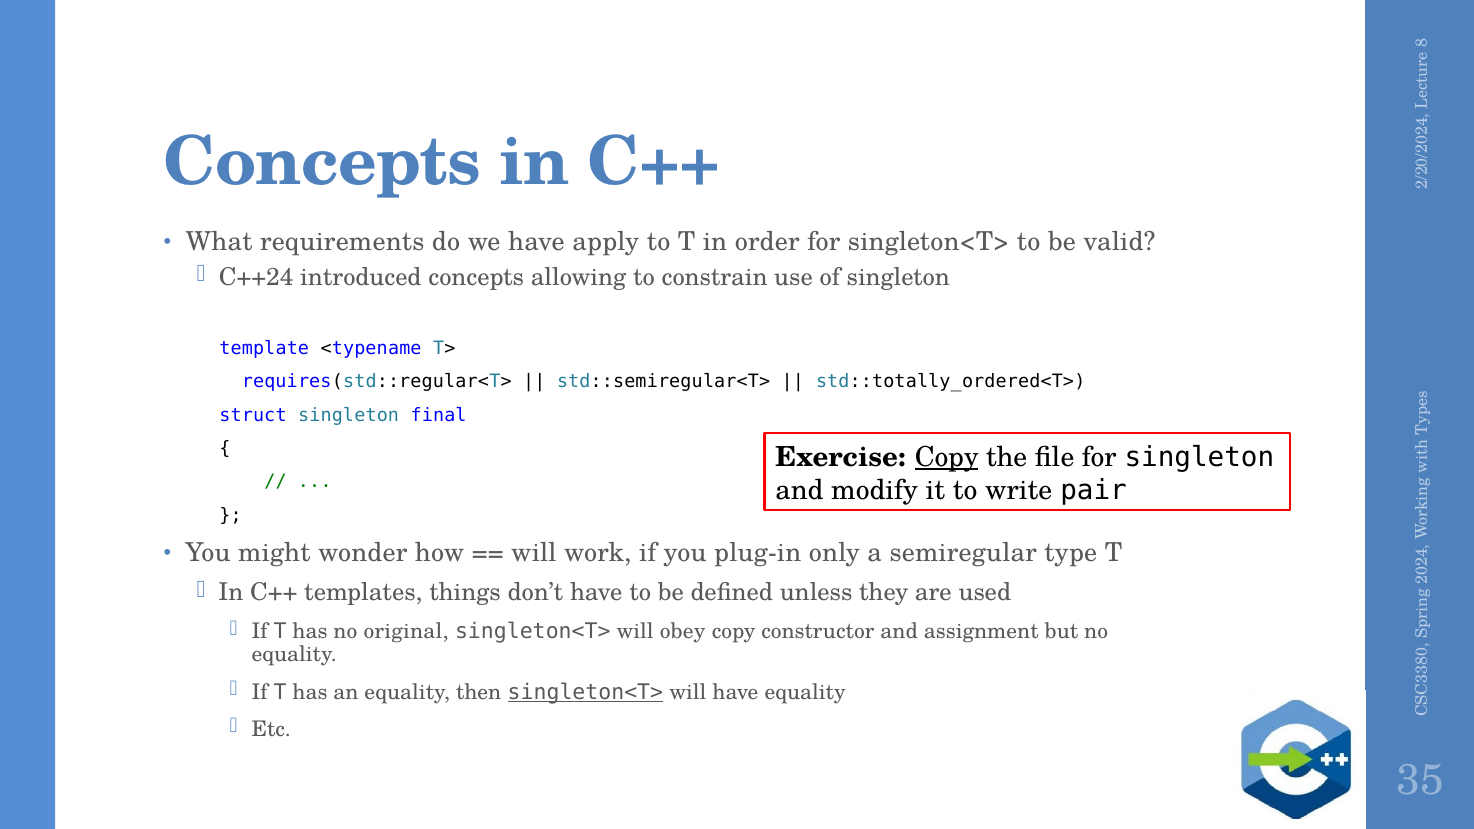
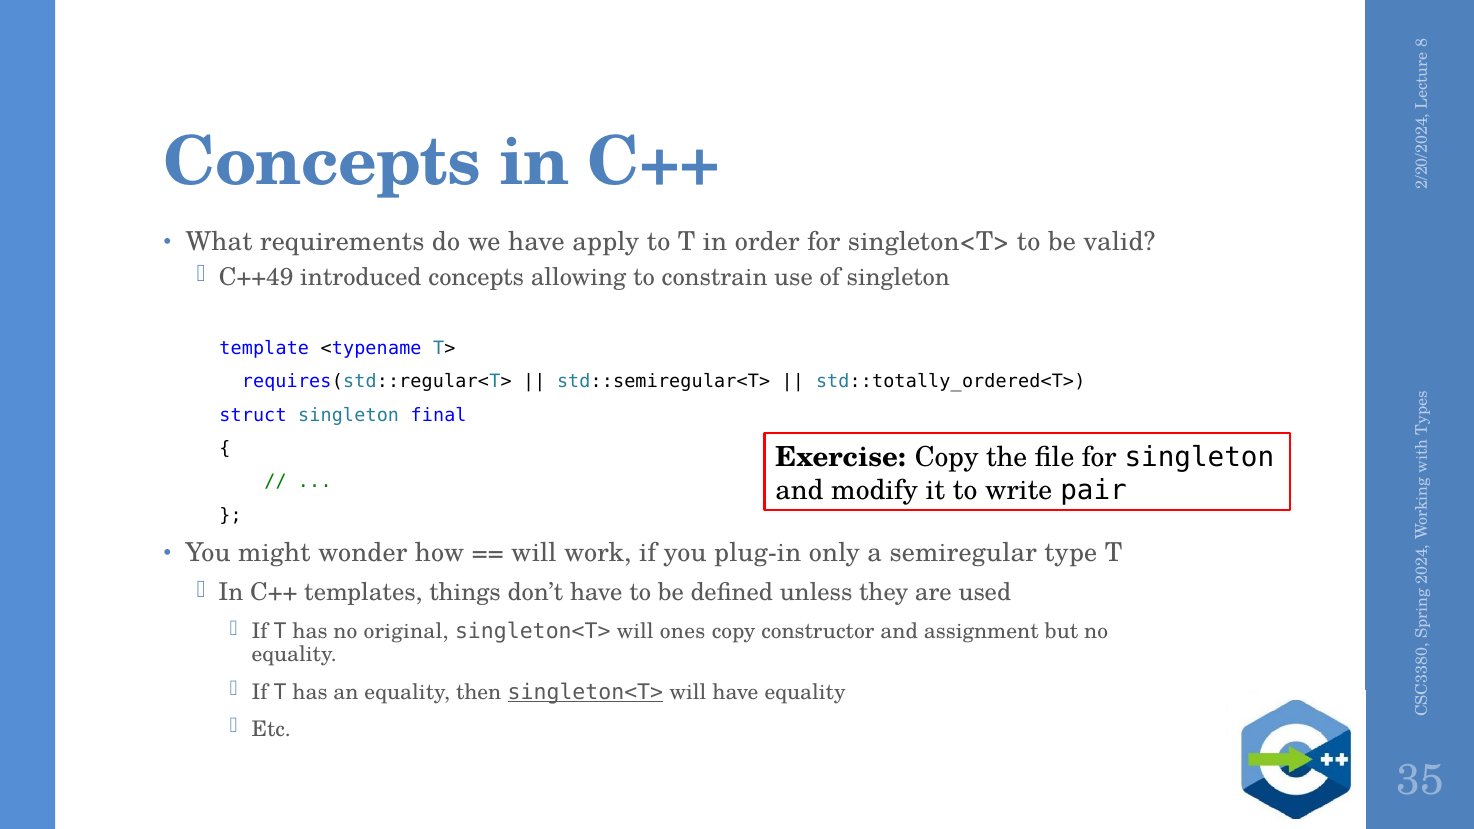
C++24: C++24 -> C++49
Copy at (947, 457) underline: present -> none
obey: obey -> ones
